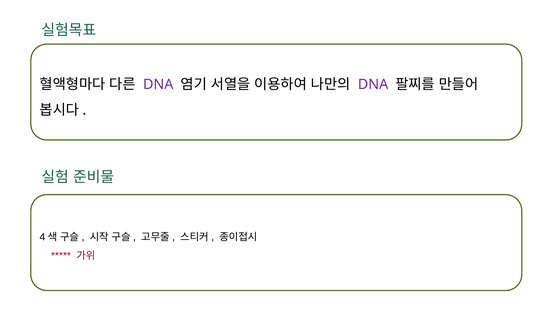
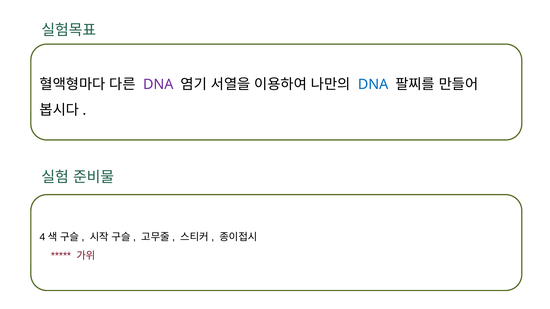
DNA at (373, 85) colour: purple -> blue
